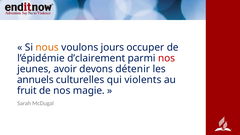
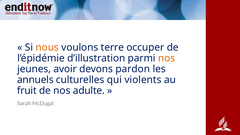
jours: jours -> terre
d’clairement: d’clairement -> d’illustration
nos at (167, 58) colour: red -> orange
détenir: détenir -> pardon
magie: magie -> adulte
